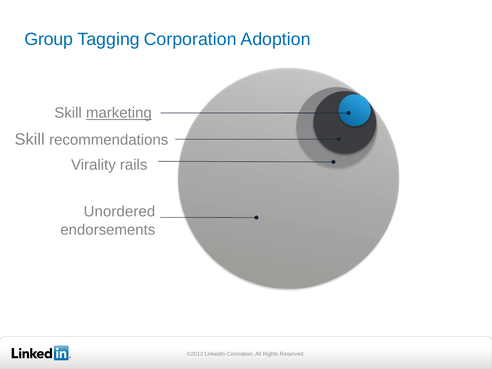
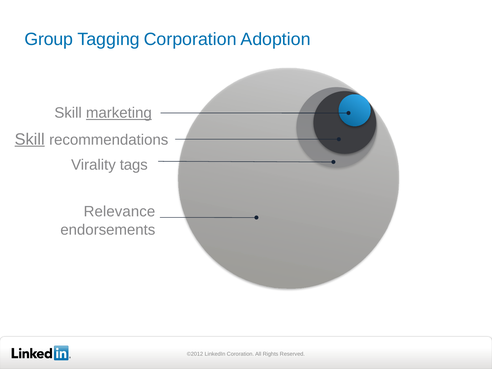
Skill at (30, 139) underline: none -> present
rails: rails -> tags
Unordered: Unordered -> Relevance
